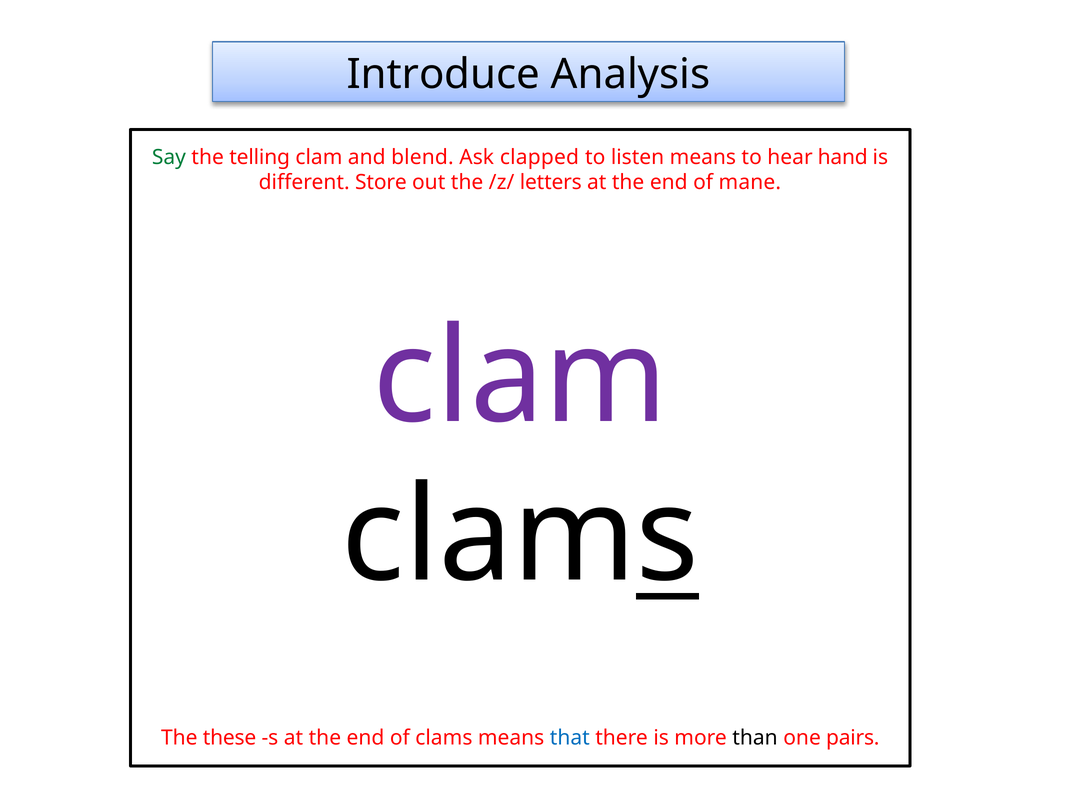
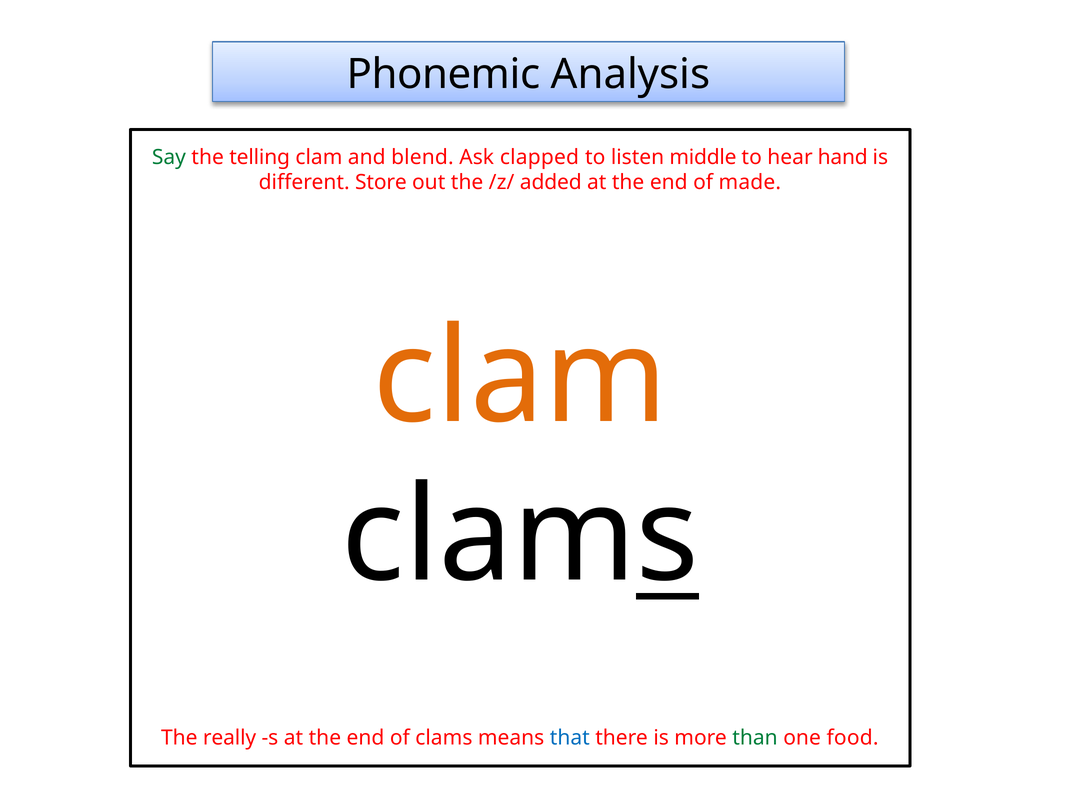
Introduce: Introduce -> Phonemic
listen means: means -> middle
letters: letters -> added
mane: mane -> made
clam at (520, 378) colour: purple -> orange
these: these -> really
than colour: black -> green
pairs: pairs -> food
